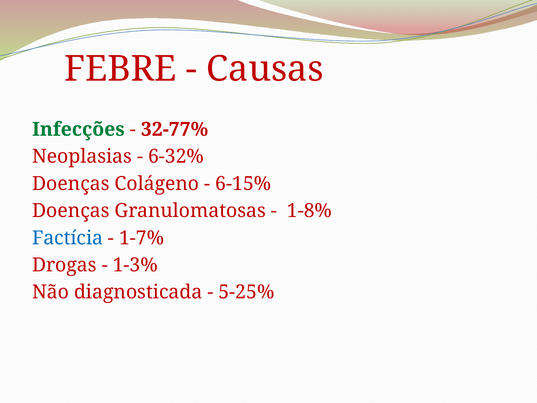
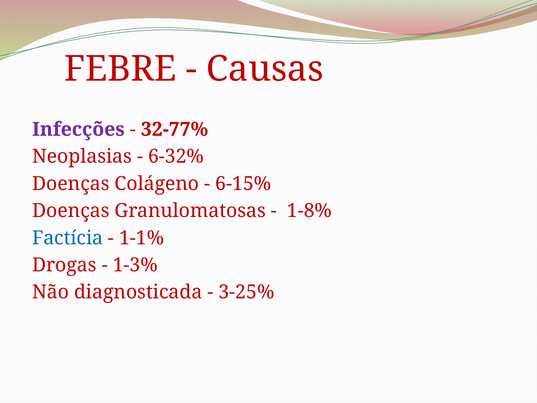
Infecções colour: green -> purple
1-7%: 1-7% -> 1-1%
5-25%: 5-25% -> 3-25%
